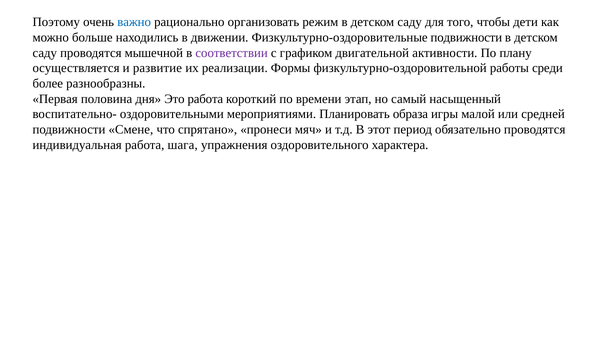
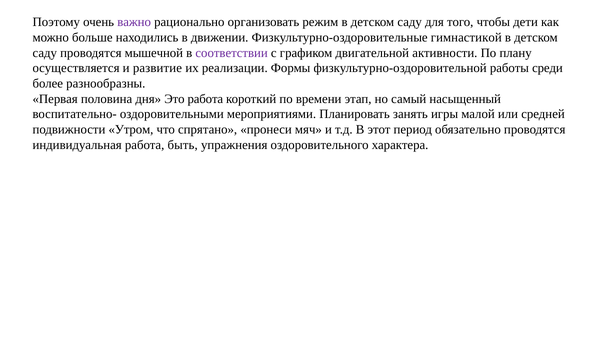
важно colour: blue -> purple
Физкультурно-оздоровительные подвижности: подвижности -> гимнастикой
образа: образа -> занять
Смене: Смене -> Утром
шага: шага -> быть
